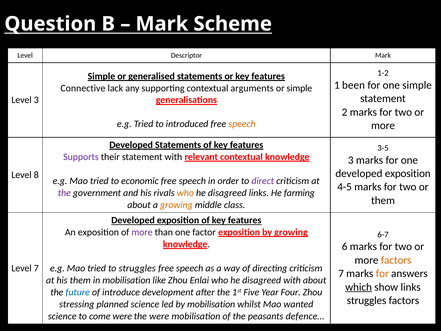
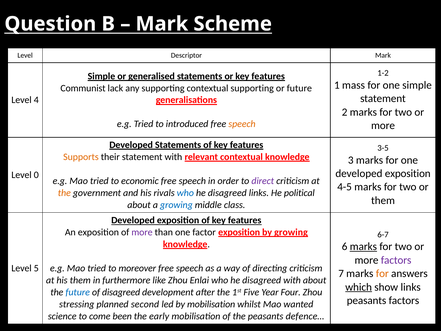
been: been -> mass
Connective: Connective -> Communist
contextual arguments: arguments -> supporting
or simple: simple -> future
Level 3: 3 -> 4
Supports colour: purple -> orange
8: 8 -> 0
the at (64, 193) colour: purple -> orange
who at (185, 193) colour: orange -> blue
farming: farming -> political
growing at (176, 205) colour: orange -> blue
marks at (363, 246) underline: none -> present
factors at (396, 260) colour: orange -> purple
Level 7: 7 -> 5
to struggles: struggles -> moreover
in mobilisation: mobilisation -> furthermore
of introduce: introduce -> disagreed
struggles at (367, 300): struggles -> peasants
planned science: science -> second
come were: were -> been
the were: were -> early
